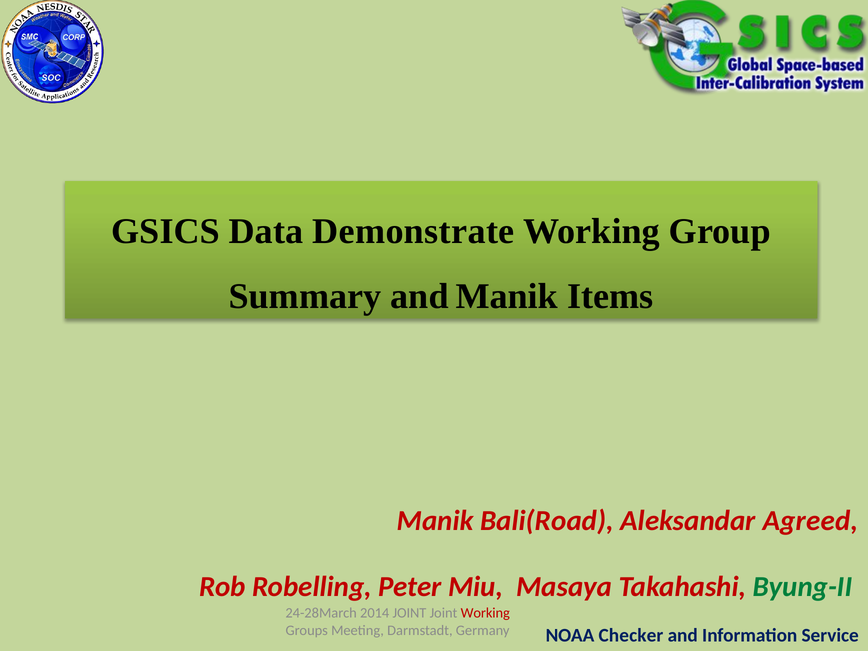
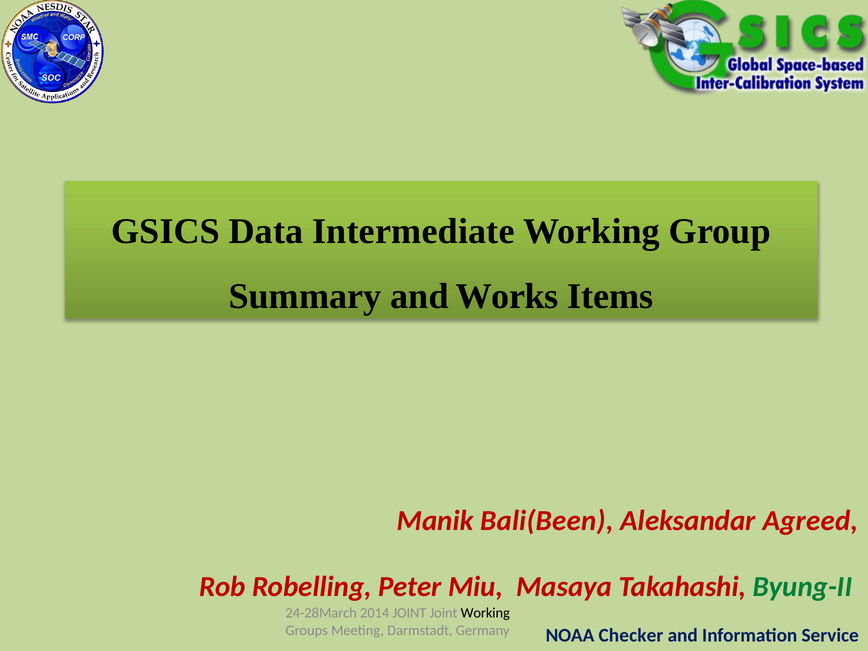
Demonstrate: Demonstrate -> Intermediate
and Manik: Manik -> Works
Bali(Road: Bali(Road -> Bali(Been
Working at (485, 613) colour: red -> black
